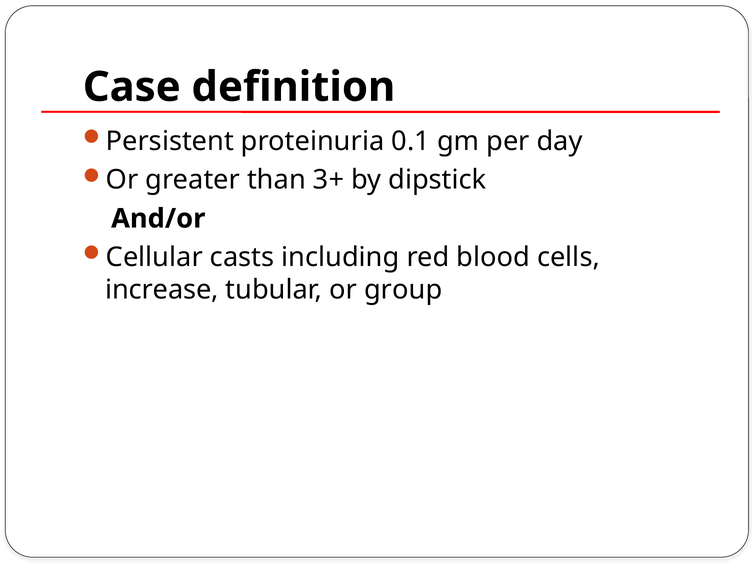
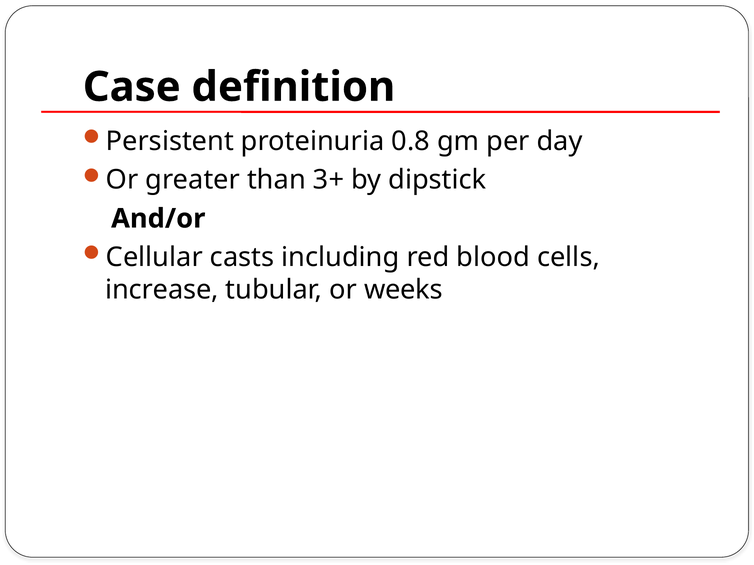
0.1: 0.1 -> 0.8
group: group -> weeks
